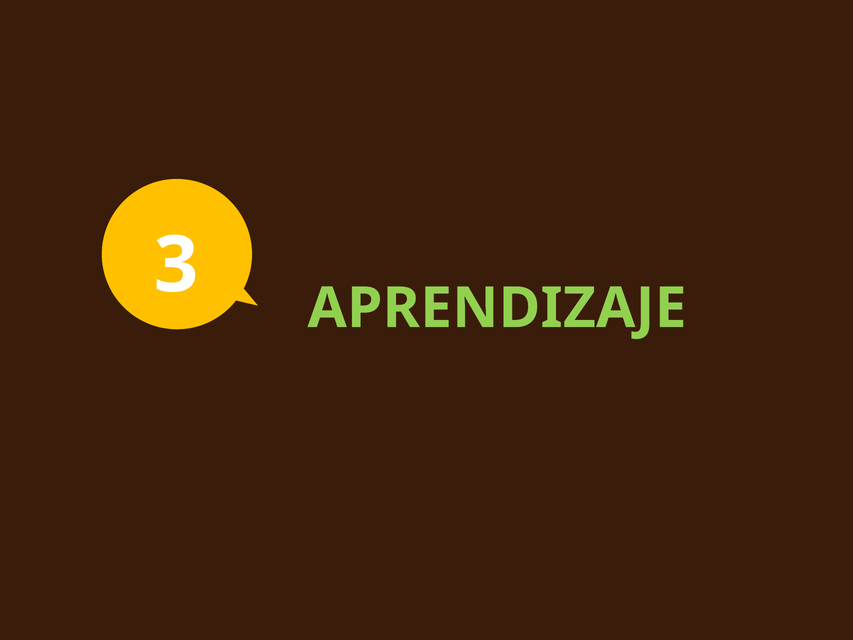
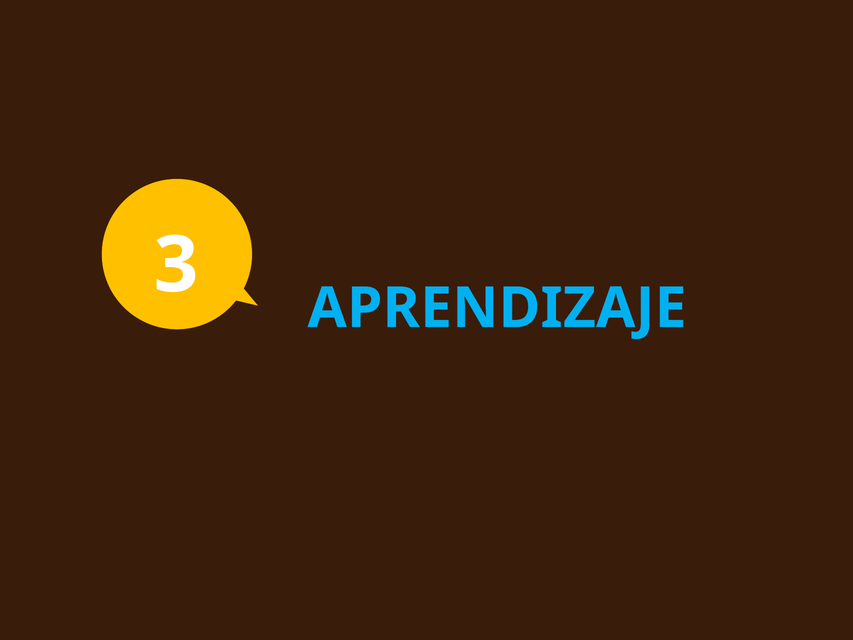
APRENDIZAJE colour: light green -> light blue
